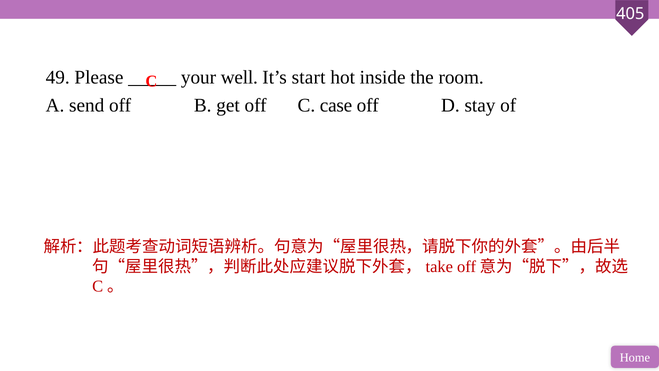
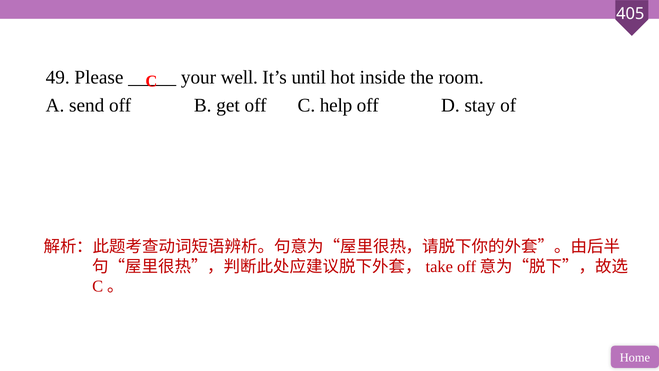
start: start -> until
case: case -> help
